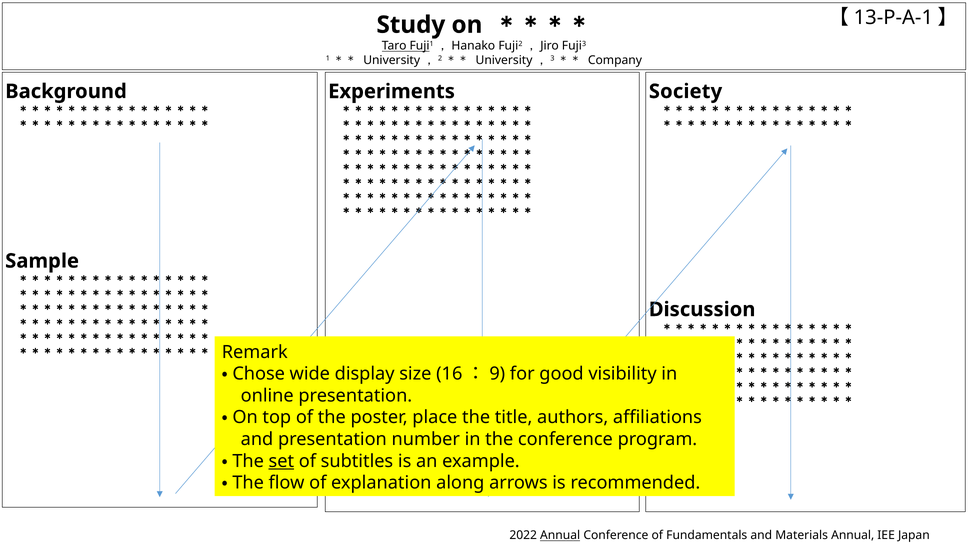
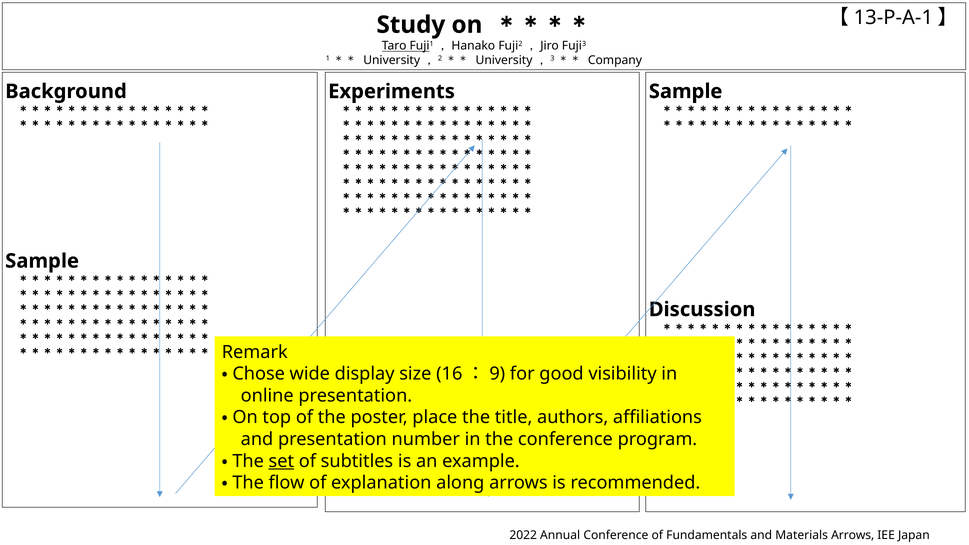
Society at (685, 91): Society -> Sample
Annual at (560, 536) underline: present -> none
Materials Annual: Annual -> Arrows
